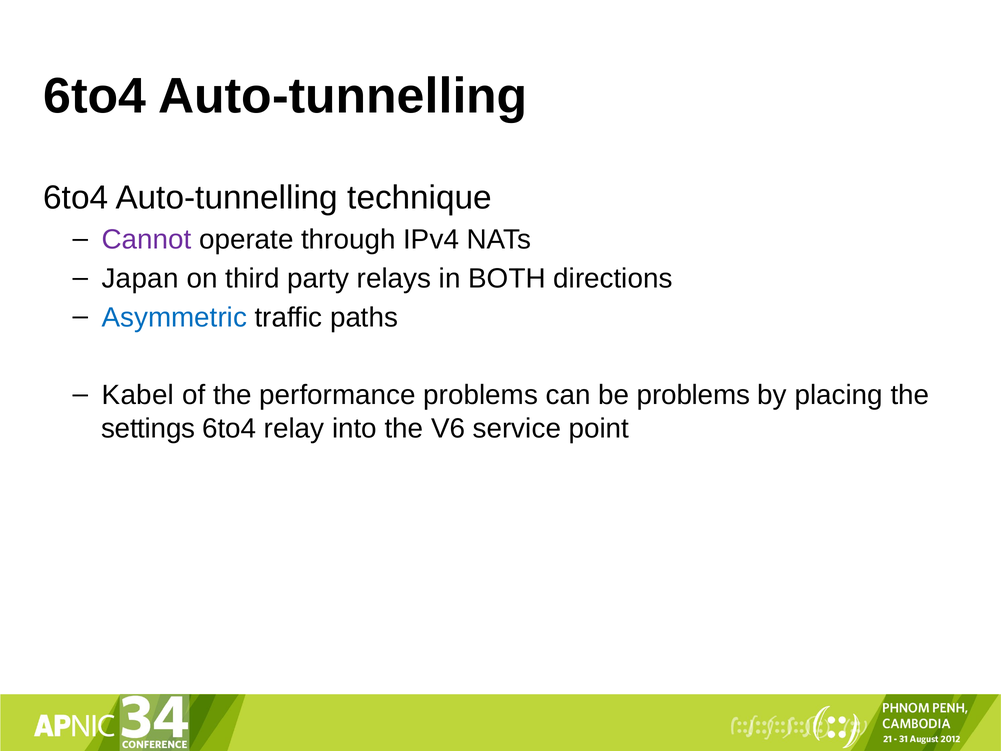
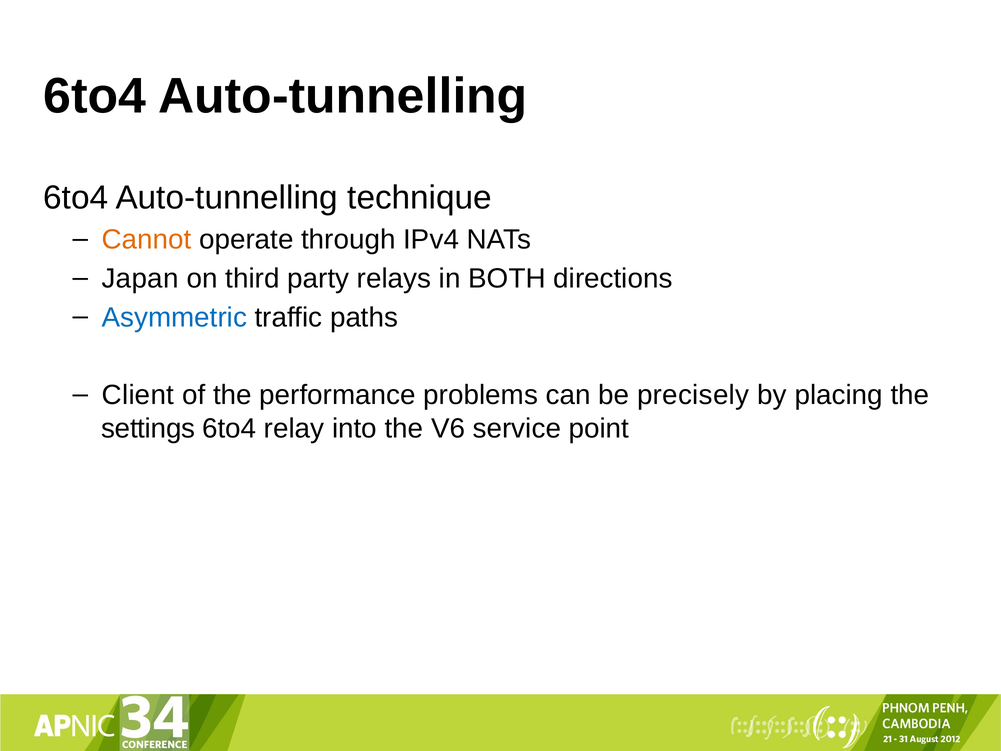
Cannot colour: purple -> orange
Kabel: Kabel -> Client
be problems: problems -> precisely
